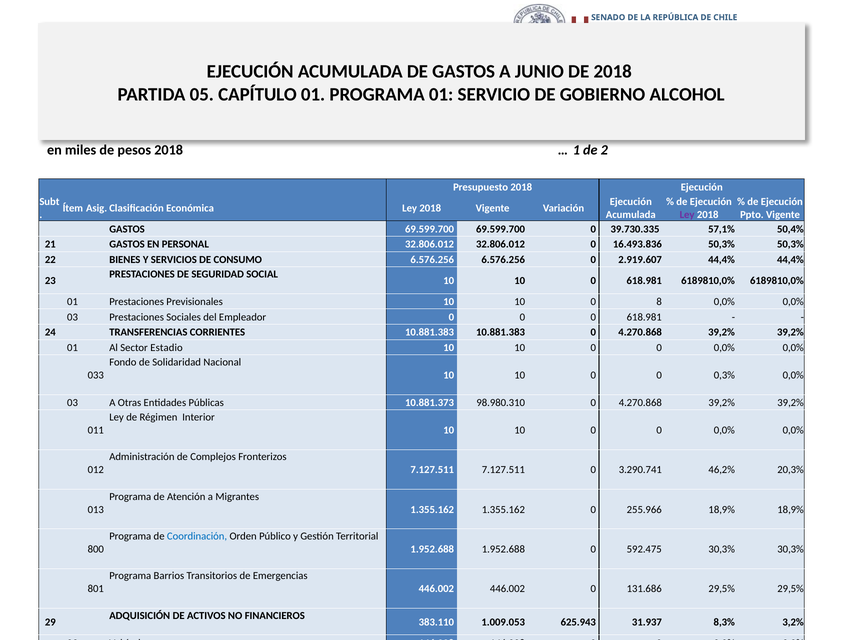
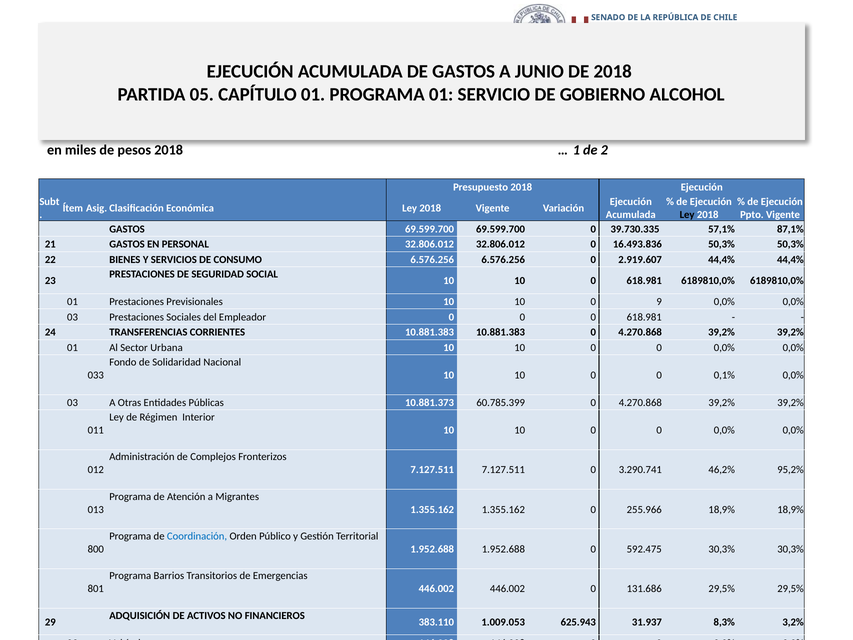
Ley at (687, 214) colour: purple -> black
50,4%: 50,4% -> 87,1%
8: 8 -> 9
Estadio: Estadio -> Urbana
0,3%: 0,3% -> 0,1%
98.980.310: 98.980.310 -> 60.785.399
20,3%: 20,3% -> 95,2%
